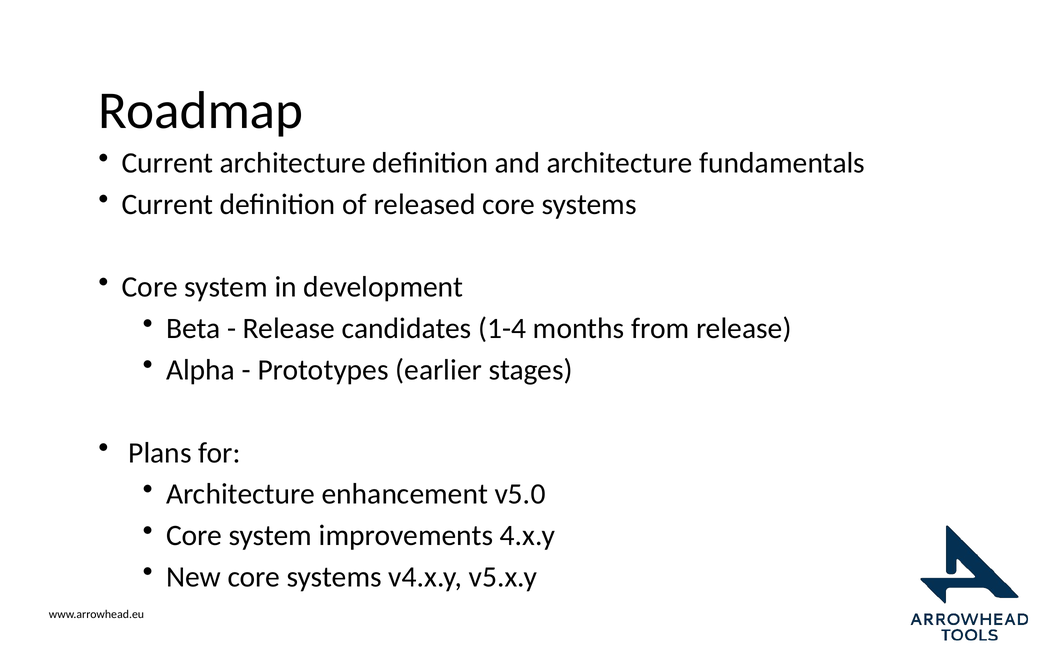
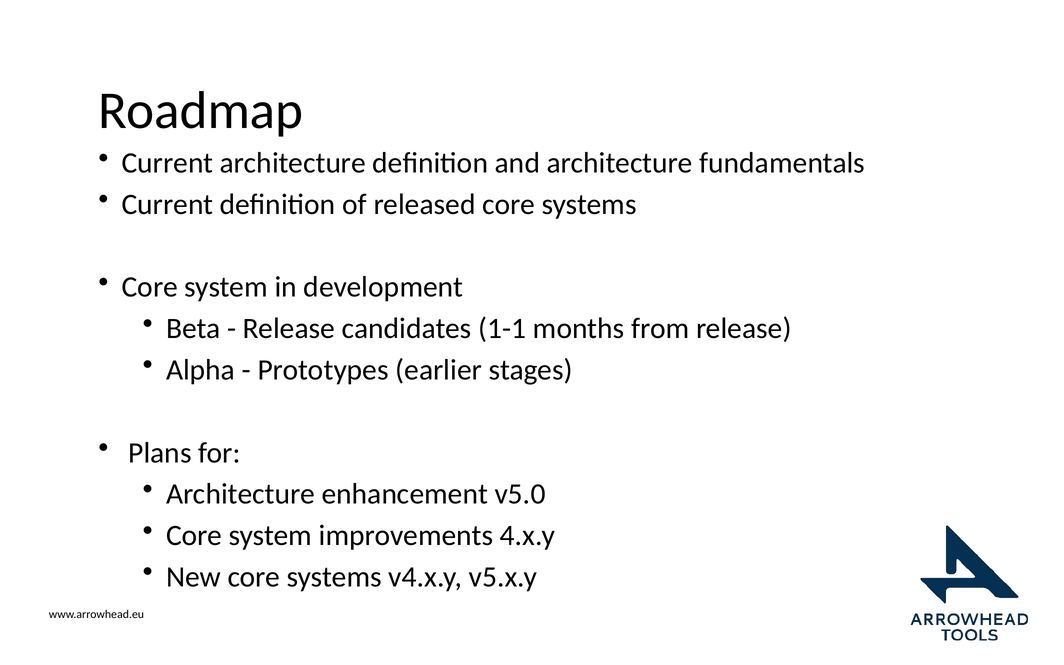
1-4: 1-4 -> 1-1
